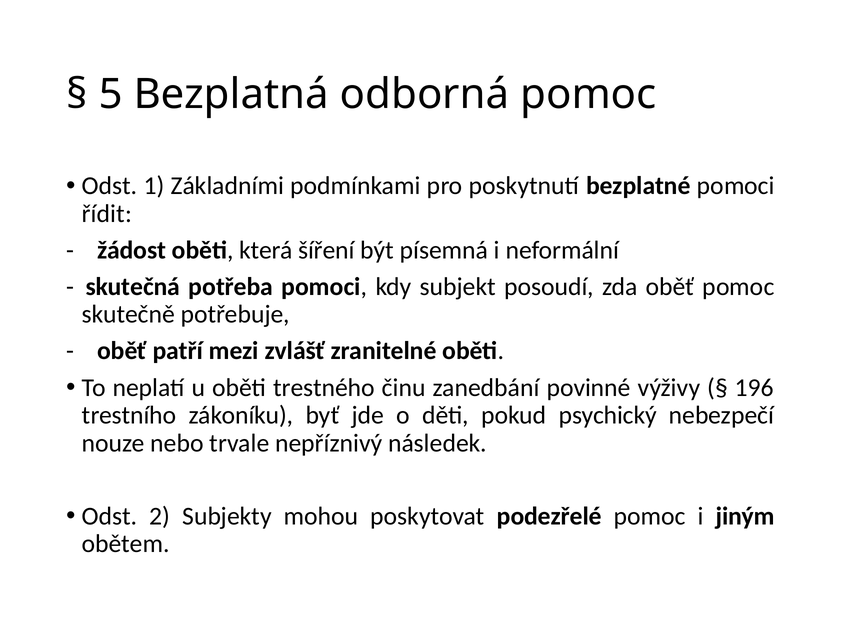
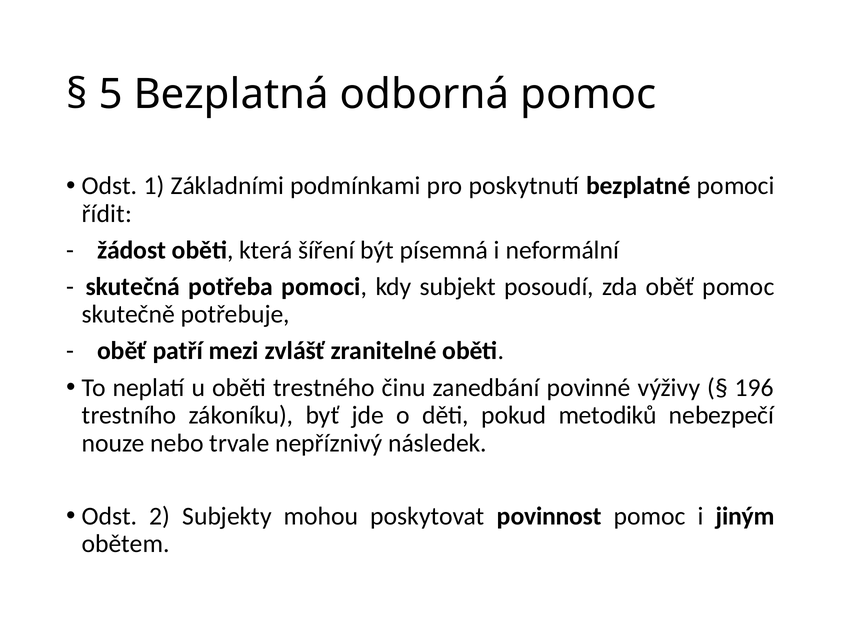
psychický: psychický -> metodiků
podezřelé: podezřelé -> povinnost
